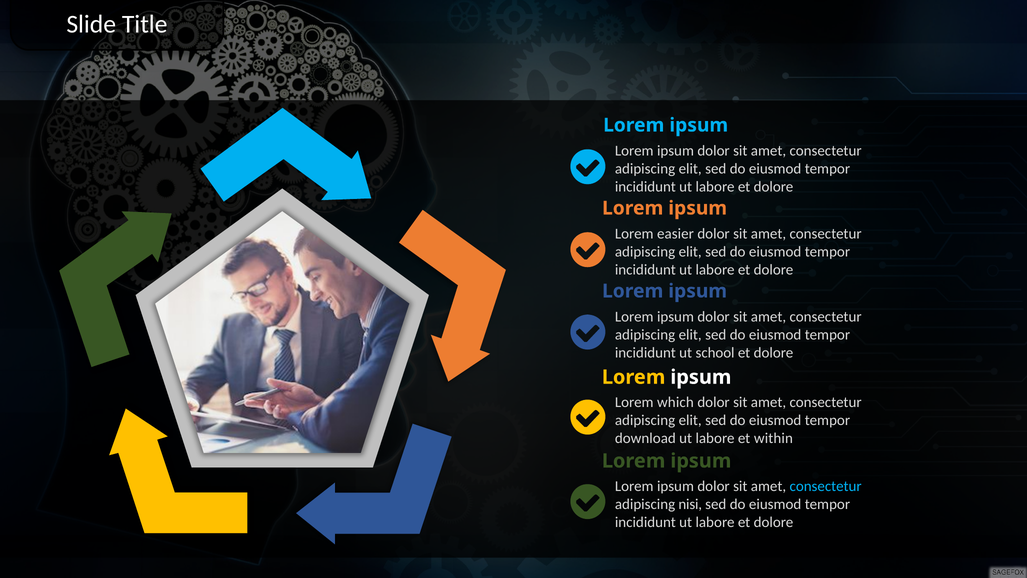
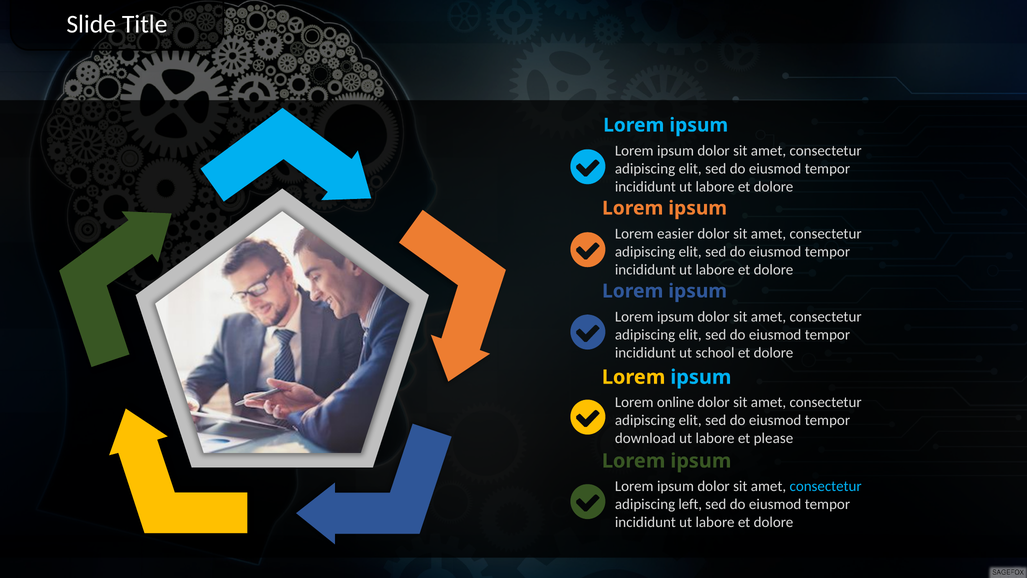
ipsum at (701, 377) colour: white -> light blue
which: which -> online
within: within -> please
nisi: nisi -> left
